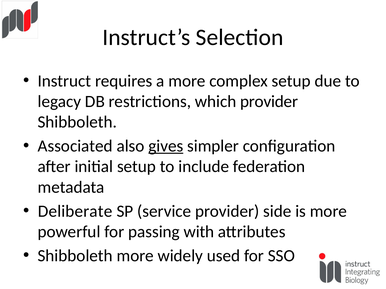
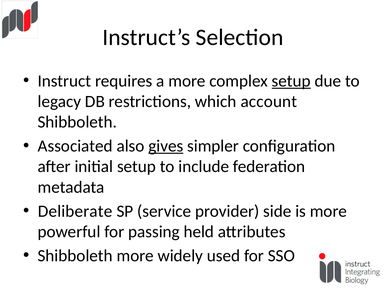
setup at (291, 81) underline: none -> present
which provider: provider -> account
with: with -> held
